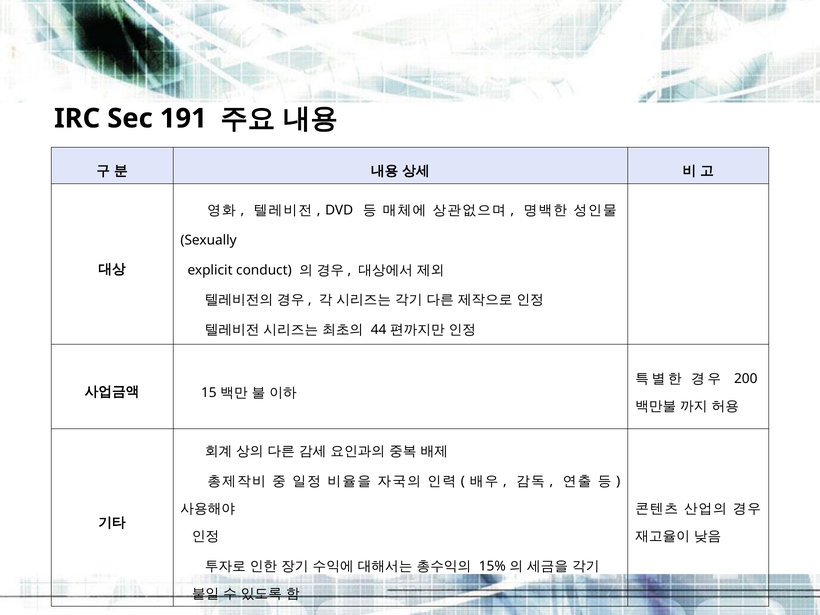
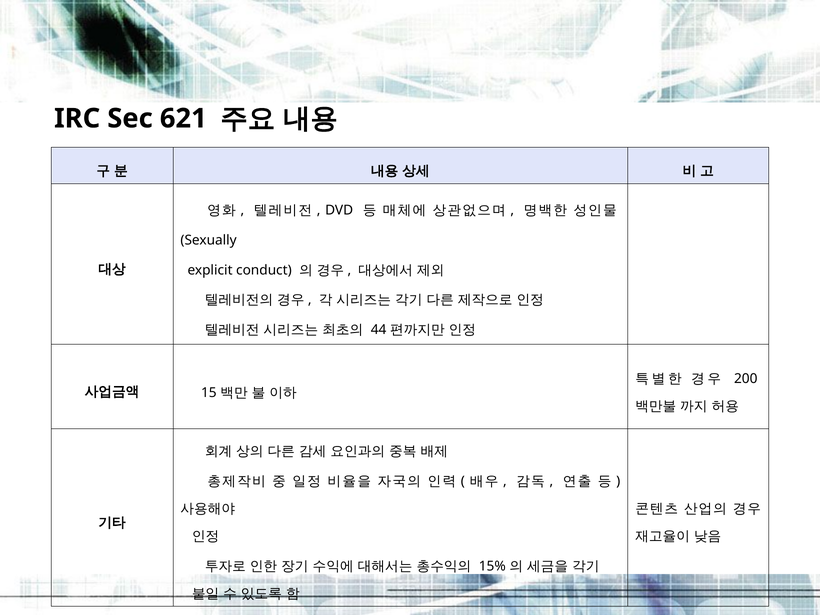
191: 191 -> 621
